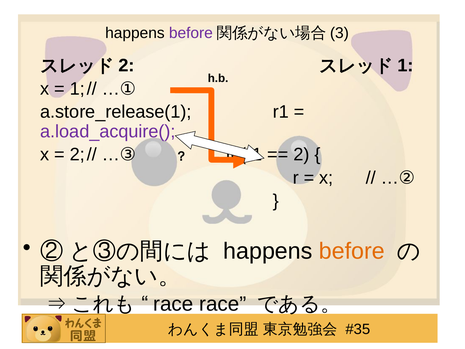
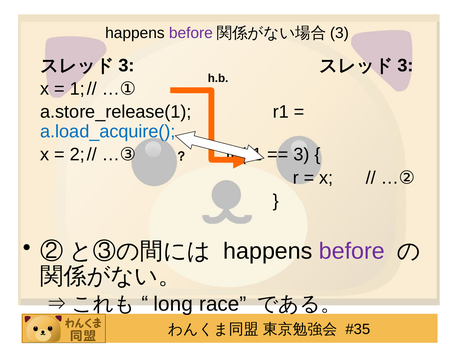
2 at (126, 66): 2 -> 3
1 at (405, 66): 1 -> 3
a.load_acquire( colour: purple -> blue
2 at (301, 155): 2 -> 3
before at (352, 251) colour: orange -> purple
race at (173, 304): race -> long
